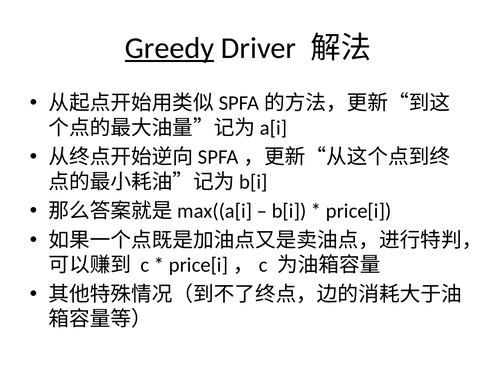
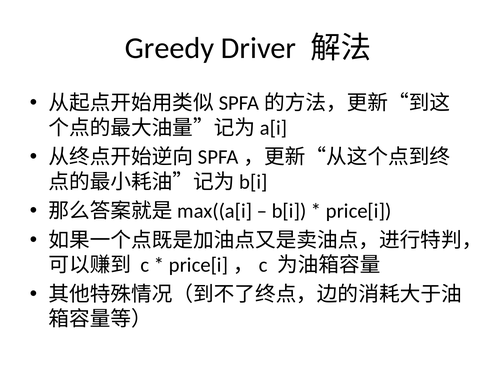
Greedy underline: present -> none
